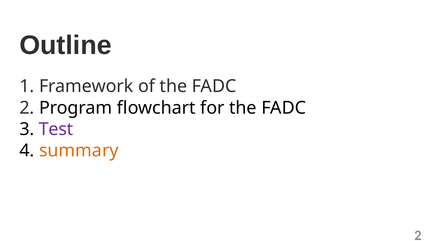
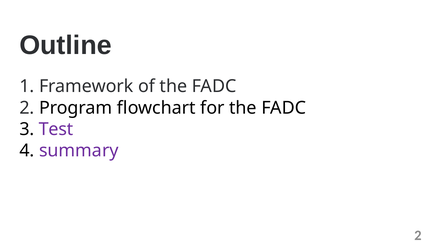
summary colour: orange -> purple
